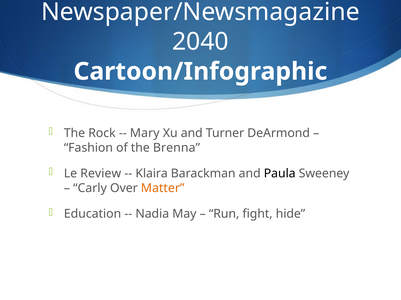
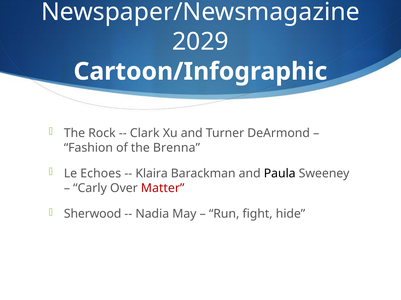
2040: 2040 -> 2029
Mary: Mary -> Clark
Review: Review -> Echoes
Matter colour: orange -> red
Education: Education -> Sherwood
